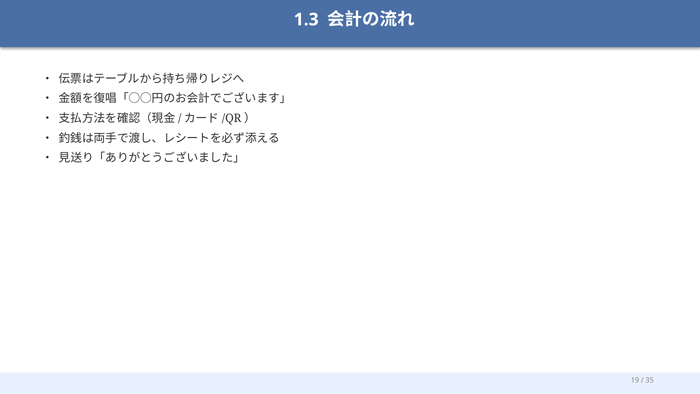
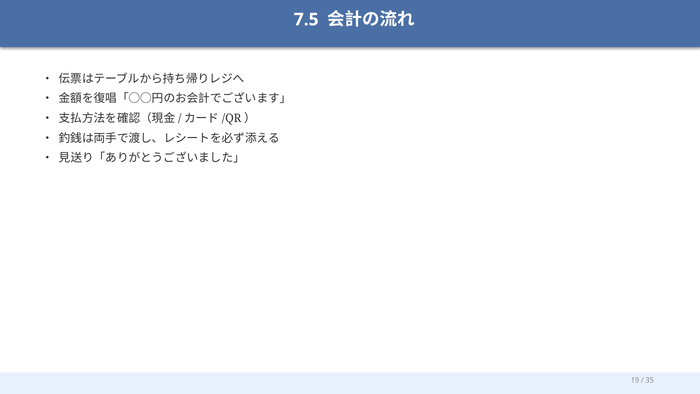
1.3: 1.3 -> 7.5
